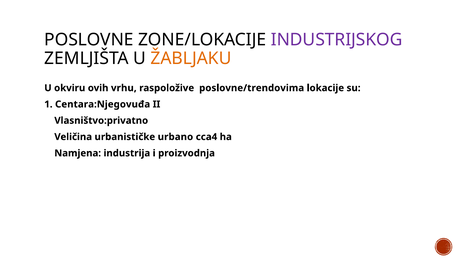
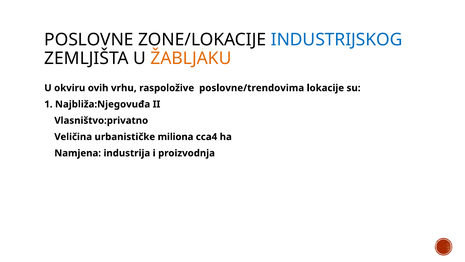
INDUSTRIJSKOG colour: purple -> blue
Centara:Njegovuđa: Centara:Njegovuđa -> Najbliža:Njegovuđa
urbano: urbano -> miliona
